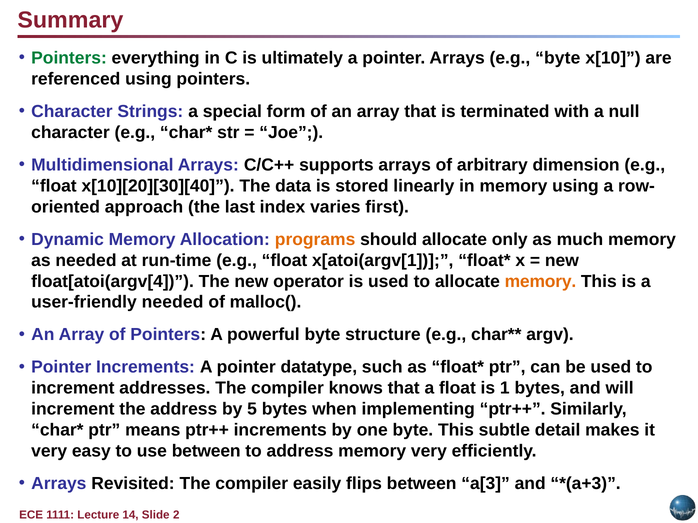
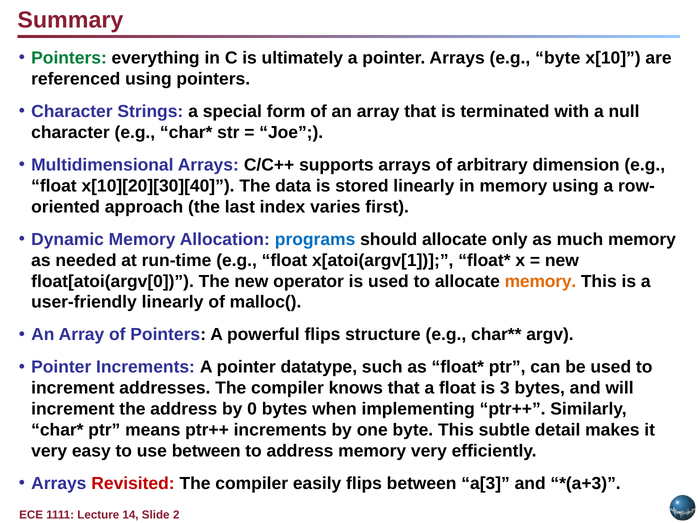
programs colour: orange -> blue
float[atoi(argv[4: float[atoi(argv[4 -> float[atoi(argv[0
user-friendly needed: needed -> linearly
powerful byte: byte -> flips
1: 1 -> 3
5: 5 -> 0
Revisited colour: black -> red
